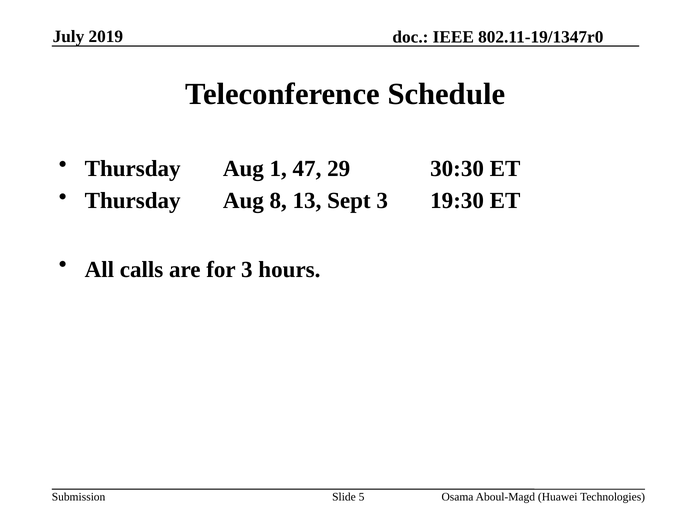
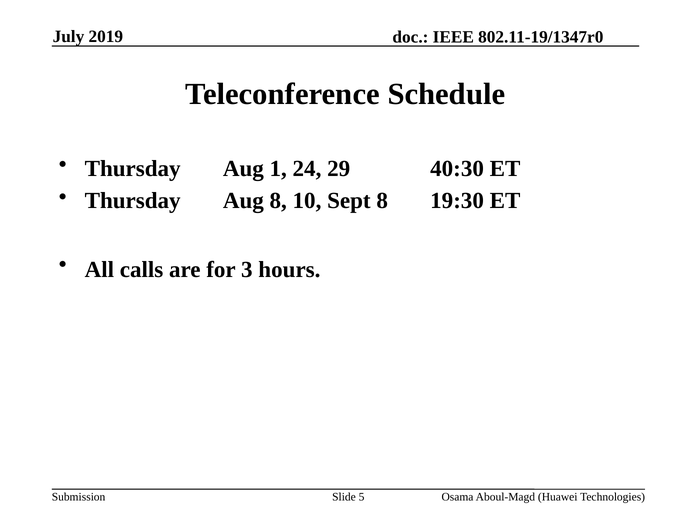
47: 47 -> 24
30:30: 30:30 -> 40:30
13: 13 -> 10
Sept 3: 3 -> 8
